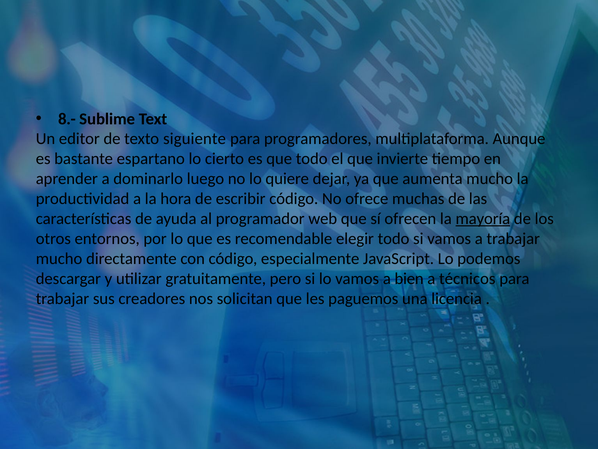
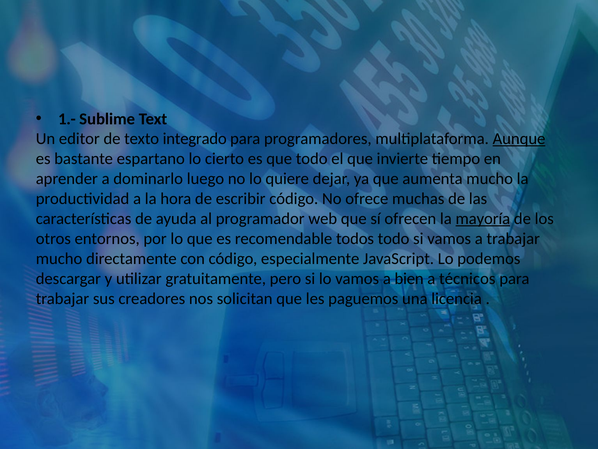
8.-: 8.- -> 1.-
siguiente: siguiente -> integrado
Aunque underline: none -> present
elegir: elegir -> todos
